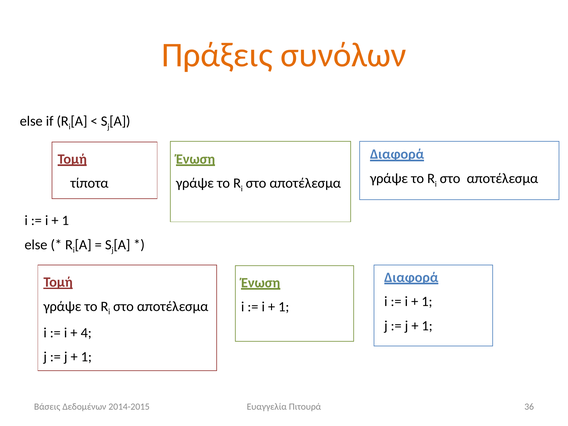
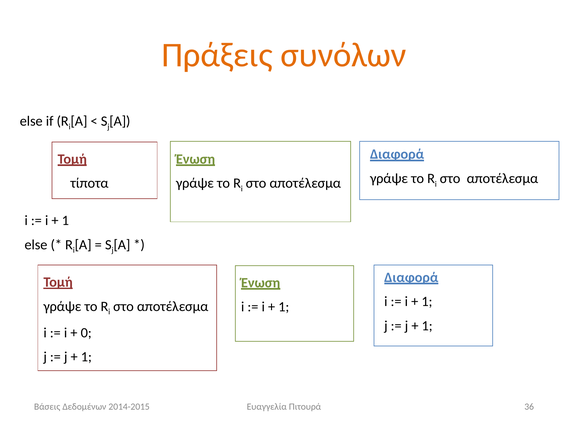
4: 4 -> 0
